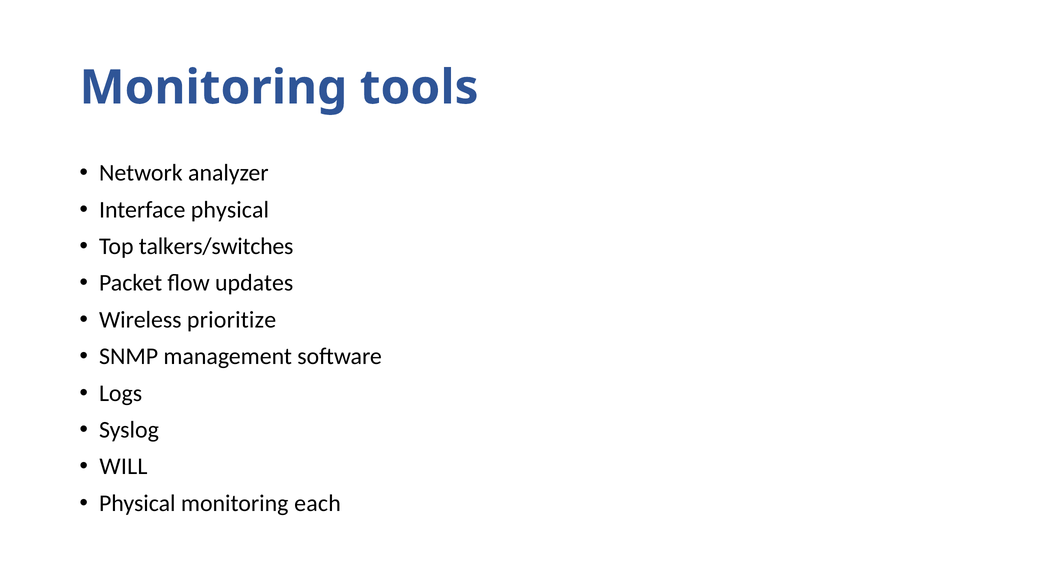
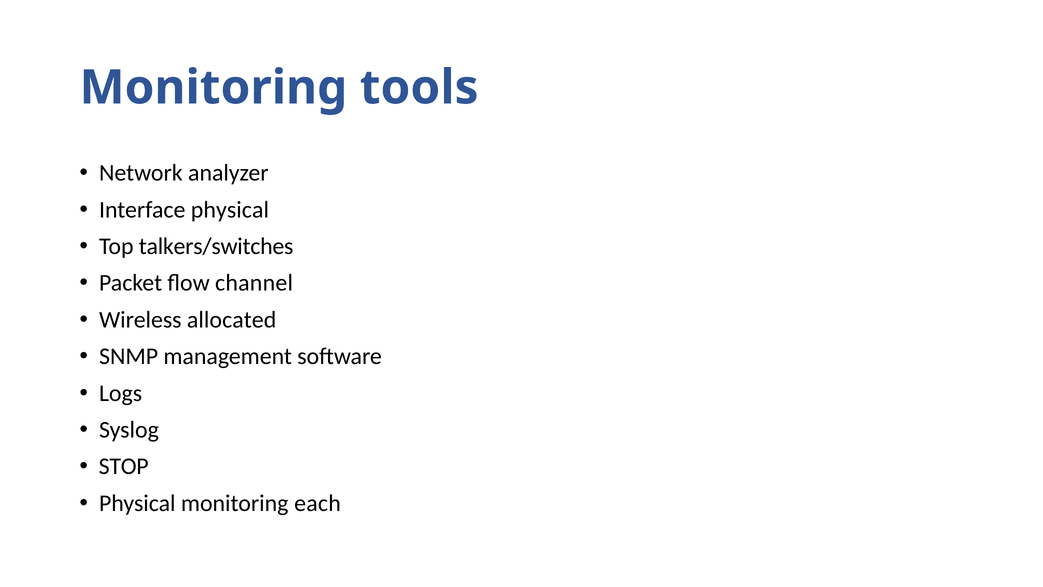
updates: updates -> channel
prioritize: prioritize -> allocated
WILL: WILL -> STOP
